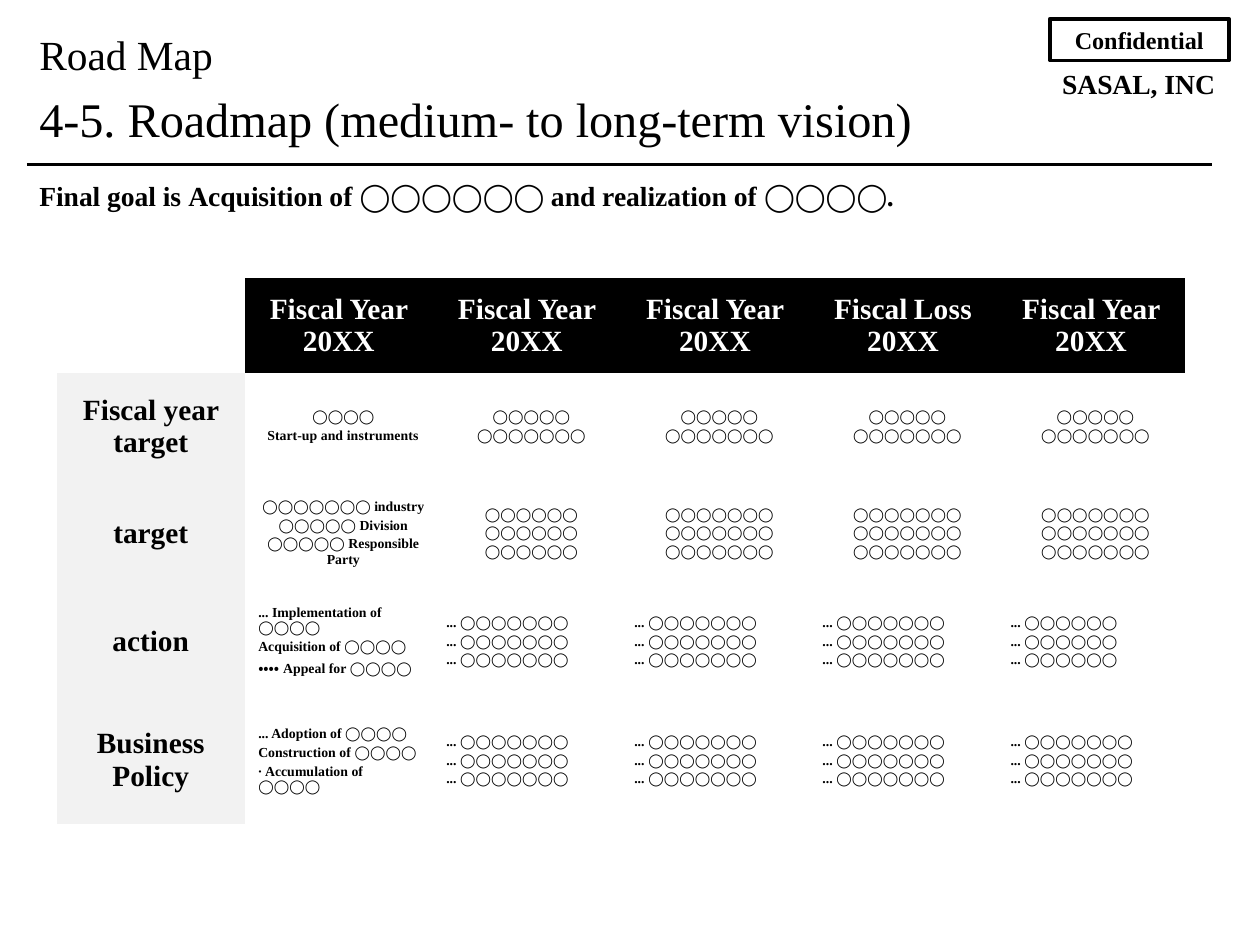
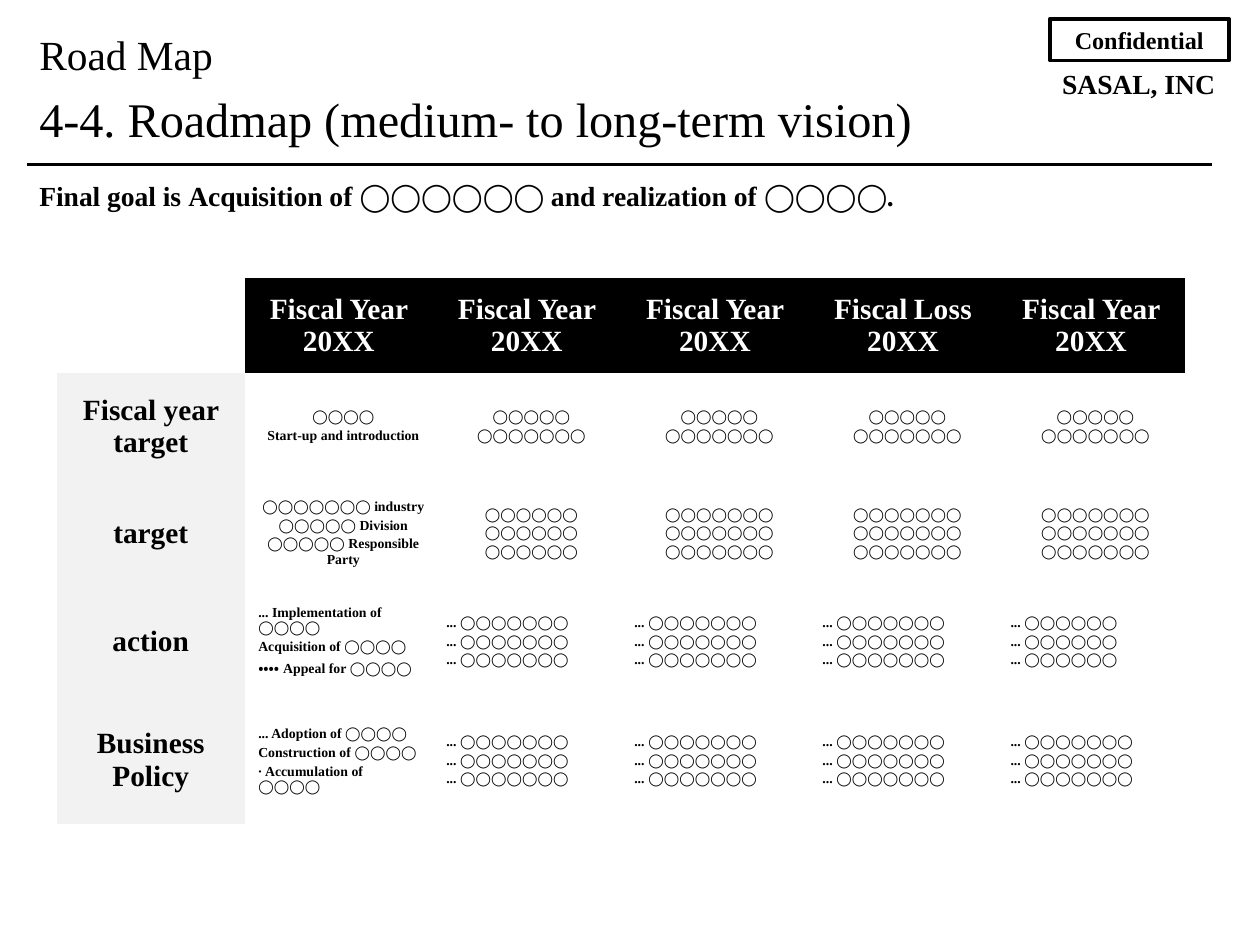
4-5: 4-5 -> 4-4
instruments: instruments -> introduction
